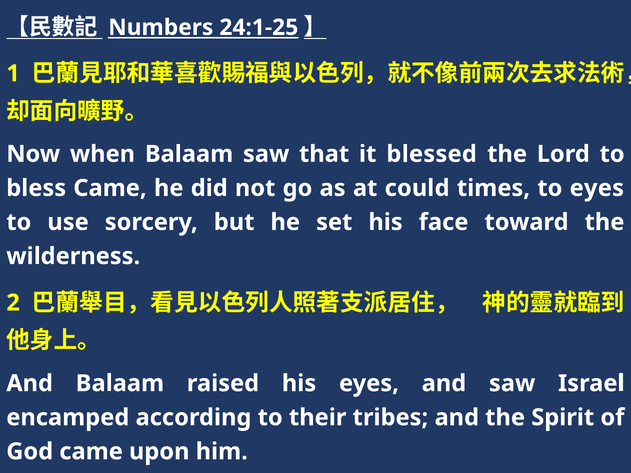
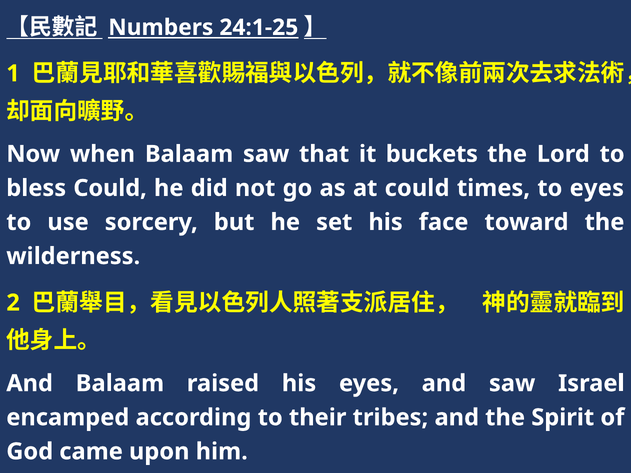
blessed: blessed -> buckets
bless Came: Came -> Could
